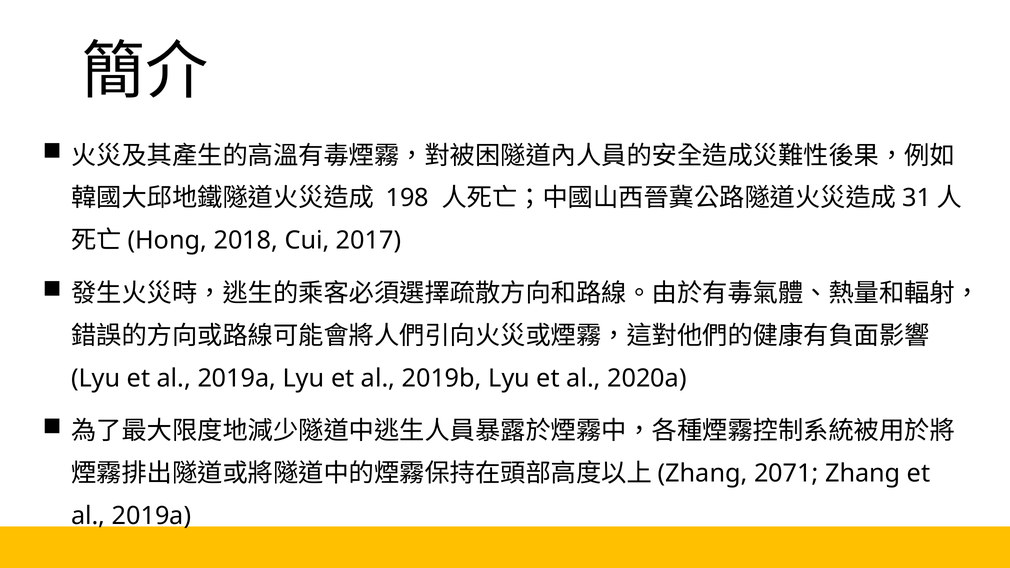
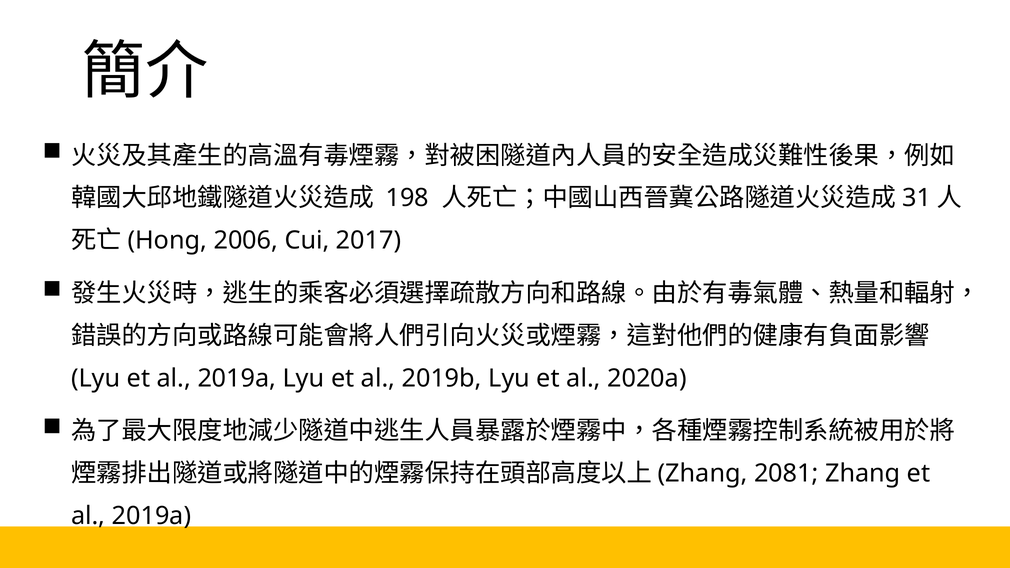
2018: 2018 -> 2006
2071: 2071 -> 2081
